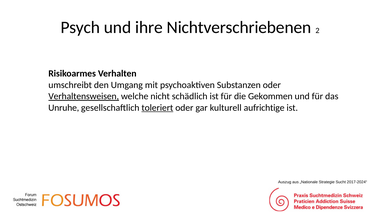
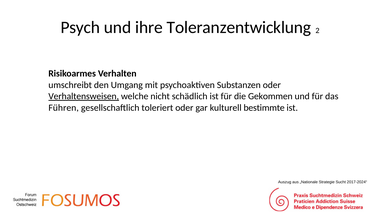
Nichtverschriebenen: Nichtverschriebenen -> Toleranzentwicklung
Unruhe: Unruhe -> Führen
toleriert underline: present -> none
aufrichtige: aufrichtige -> bestimmte
